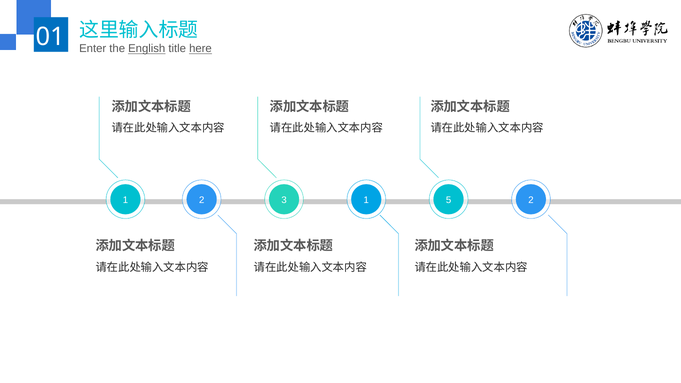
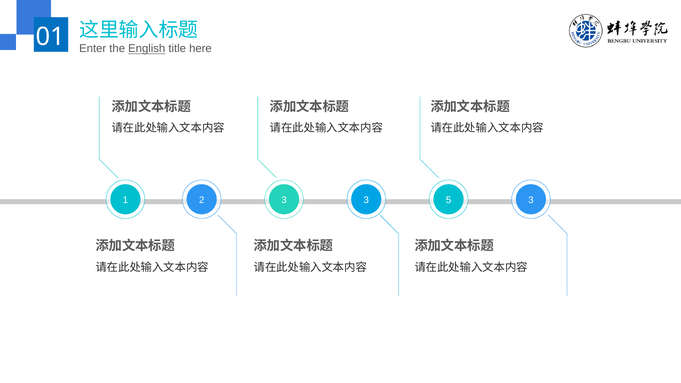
here underline: present -> none
3 1: 1 -> 3
5 2: 2 -> 3
